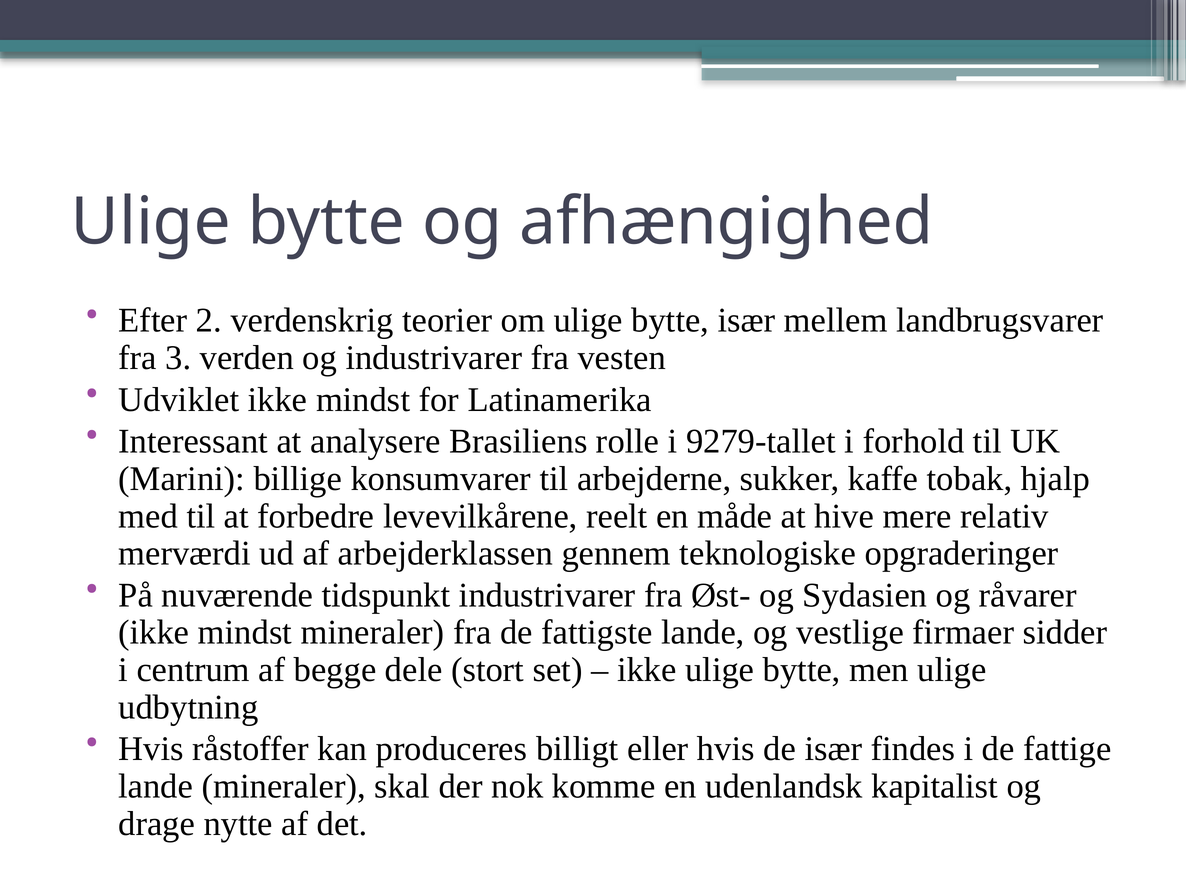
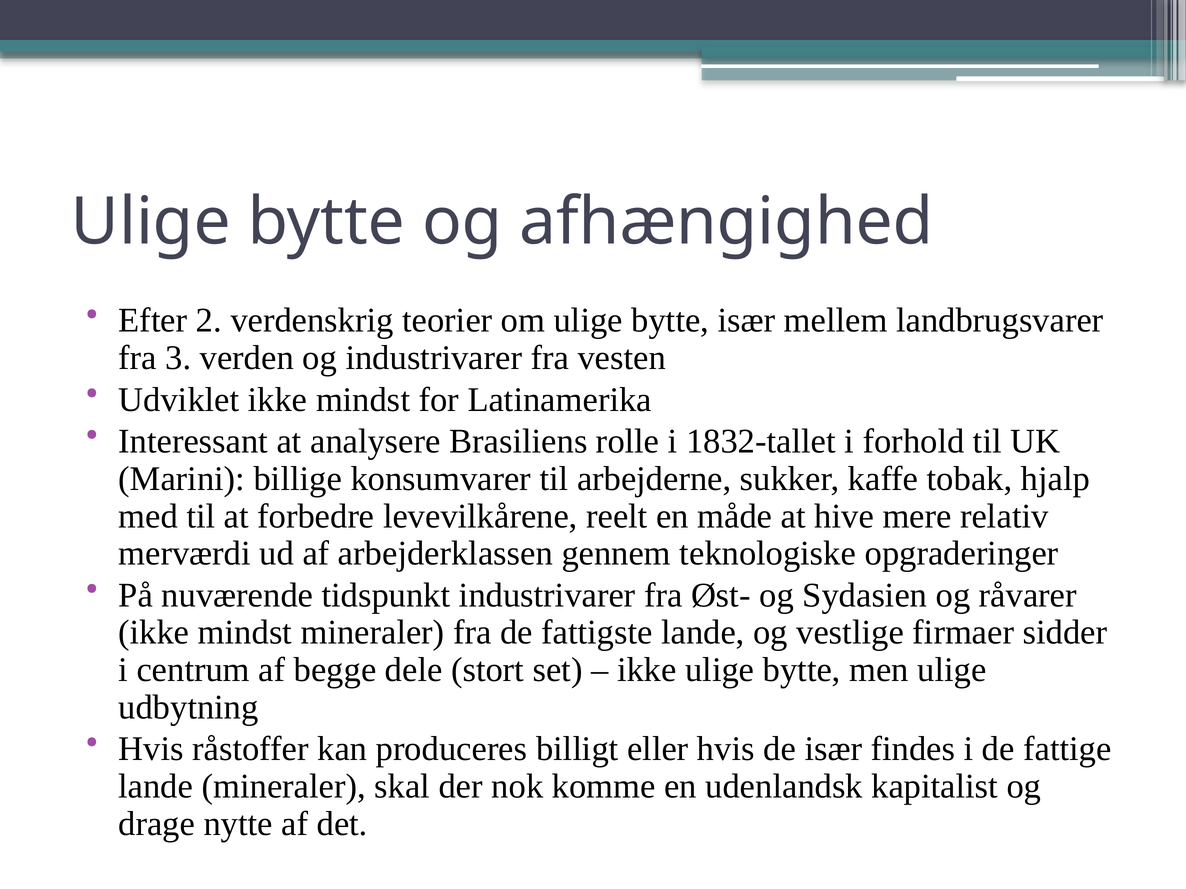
9279-tallet: 9279-tallet -> 1832-tallet
